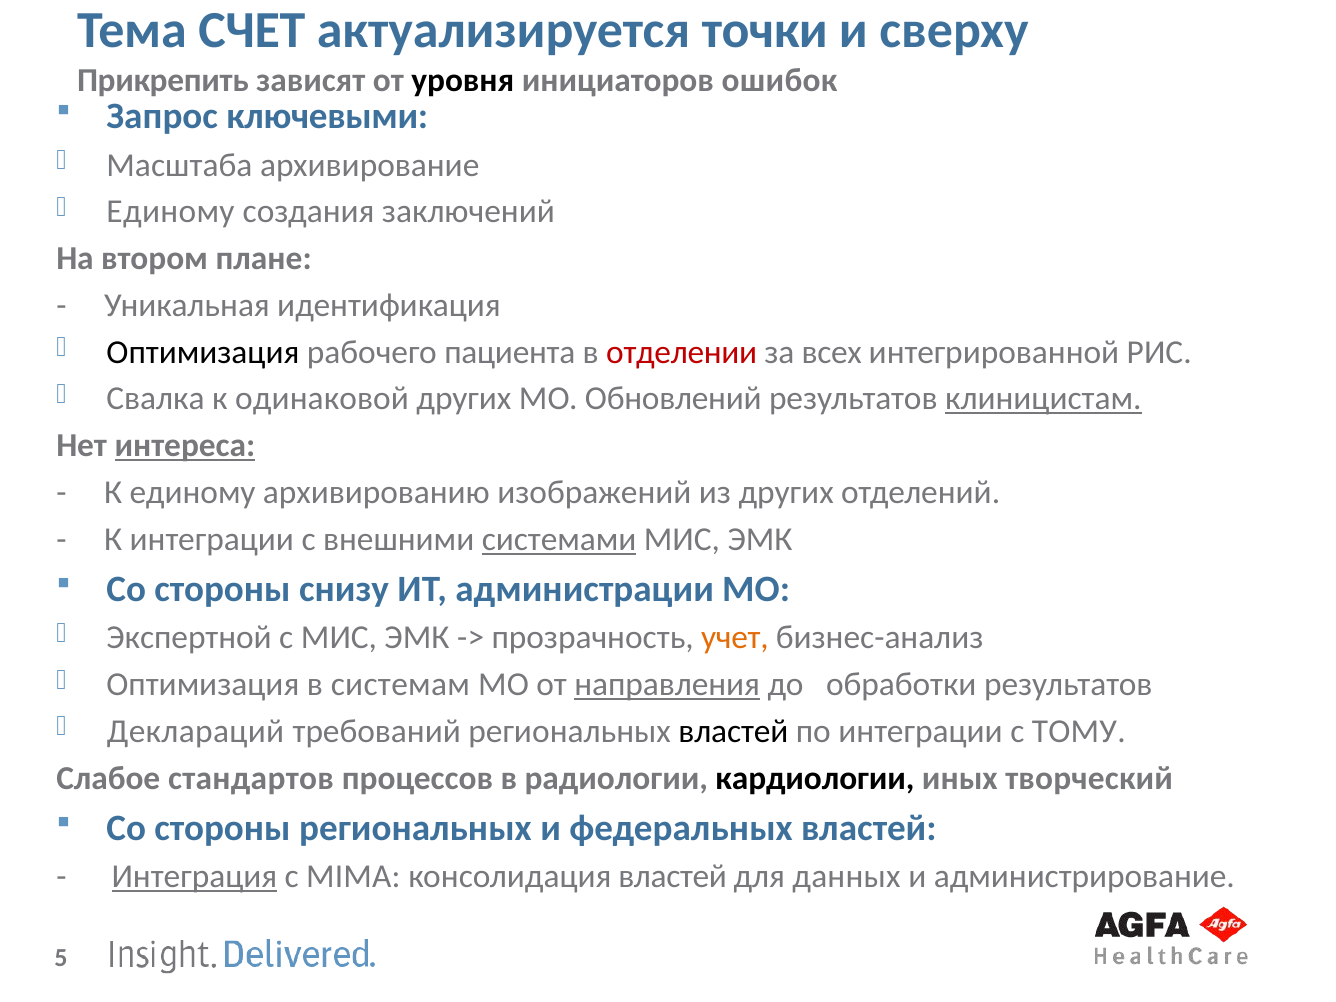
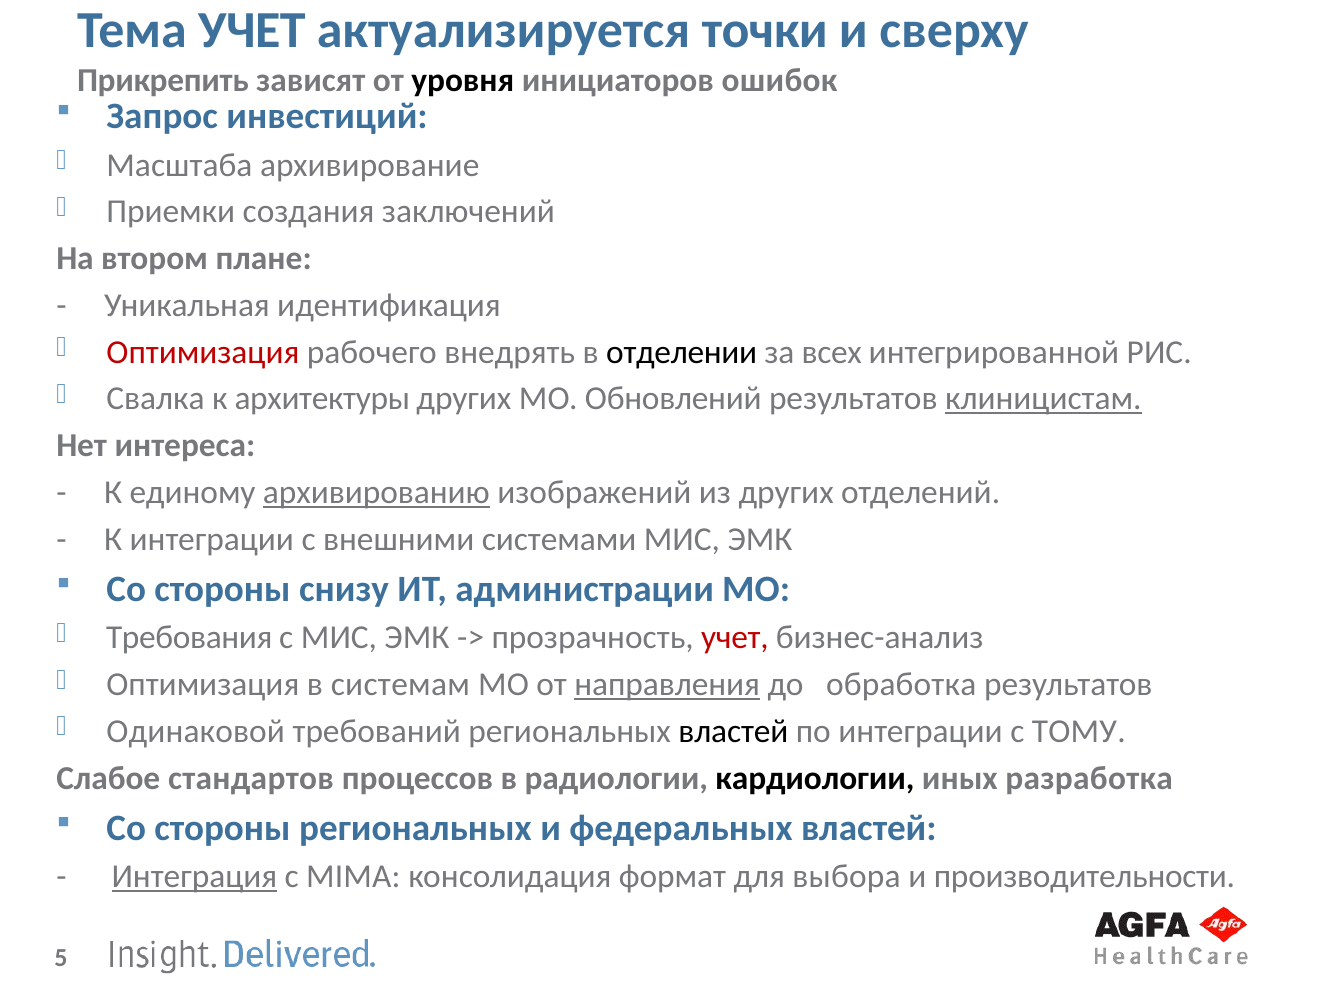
Тема СЧЕТ: СЧЕТ -> УЧЕТ
ключевыми: ключевыми -> инвестиций
Единому at (171, 212): Единому -> Приемки
Оптимизация at (203, 352) colour: black -> red
пациента: пациента -> внедрять
отделении at (682, 352) colour: red -> black
одинаковой: одинаковой -> архитектуры
интереса at (185, 446) underline: present -> none
архивированию at (376, 492) underline: none -> present
системами at (559, 539) underline: present -> none
Экспертной: Экспертной -> Требования
учет at (735, 638) colour: orange -> red
обработки: обработки -> обработка
Деклараций: Деклараций -> Одинаковой
творческий: творческий -> разработка
консолидация властей: властей -> формат
данных: данных -> выбора
администрирование: администрирование -> производительности
